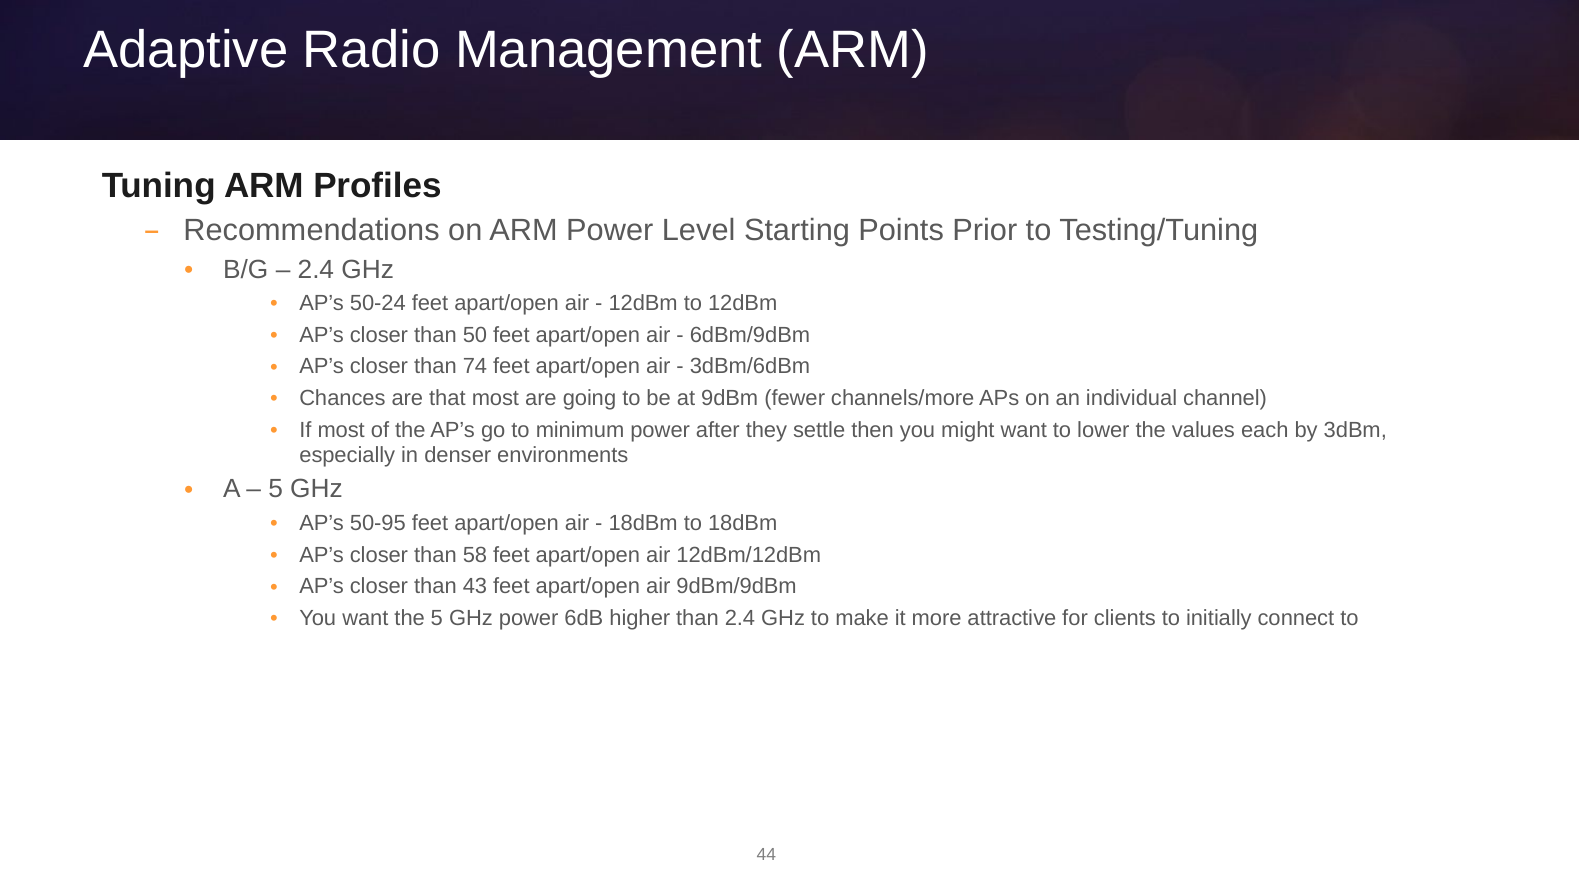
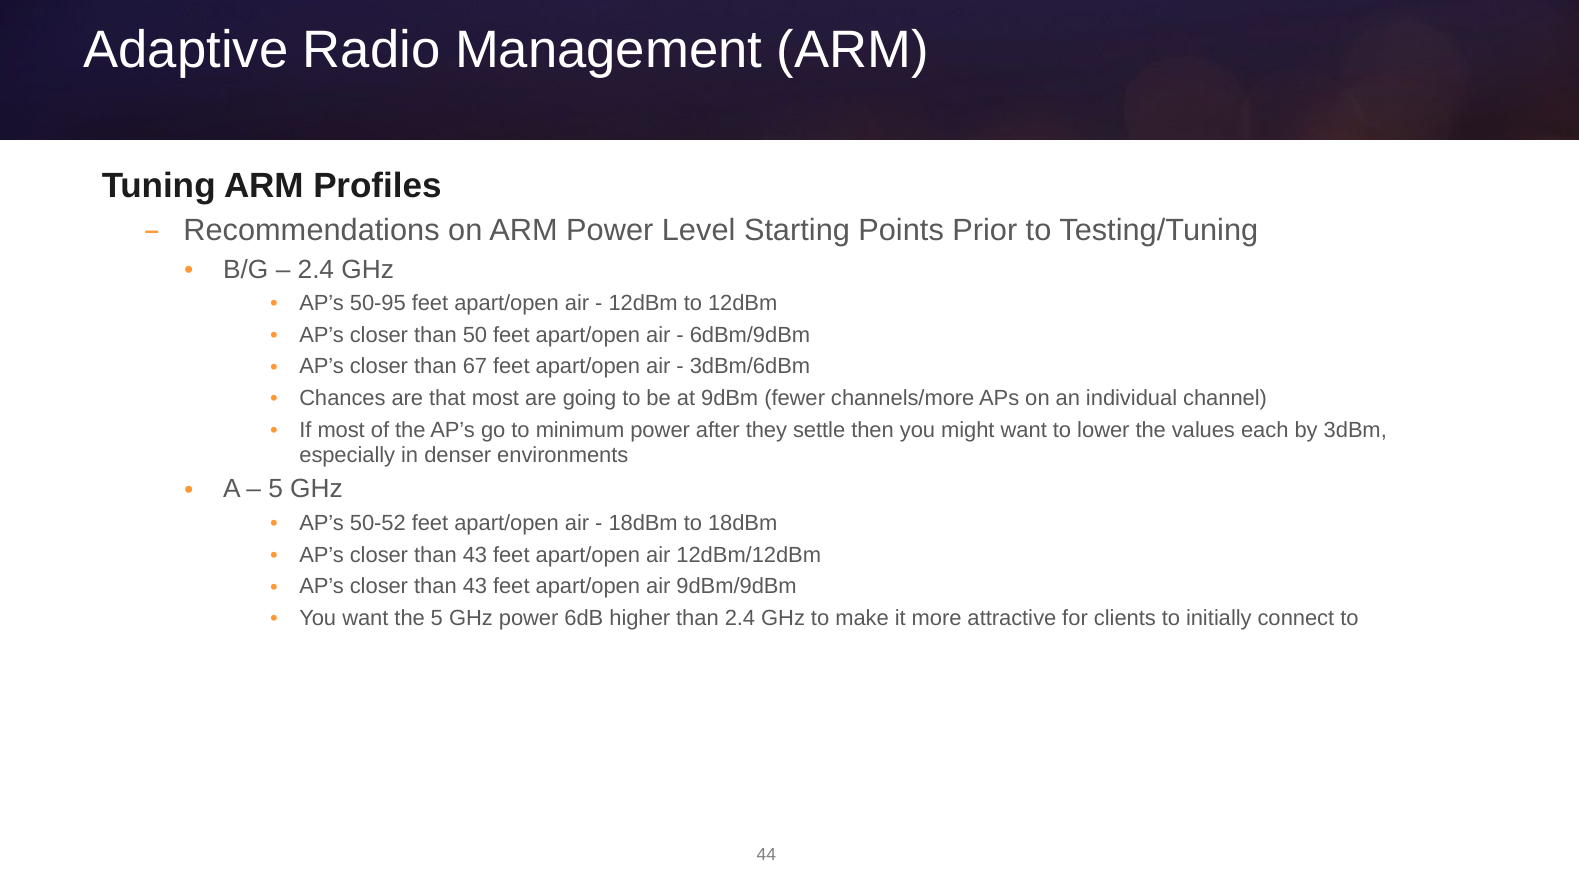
50-24: 50-24 -> 50-95
74: 74 -> 67
50-95: 50-95 -> 50-52
58 at (475, 555): 58 -> 43
